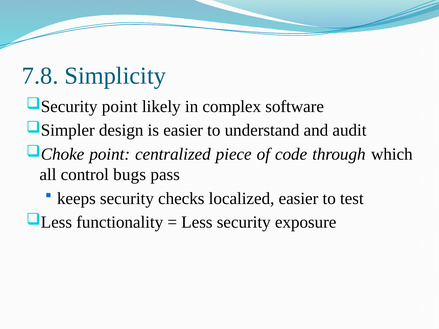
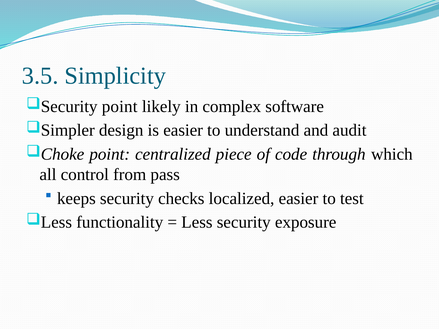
7.8: 7.8 -> 3.5
bugs: bugs -> from
